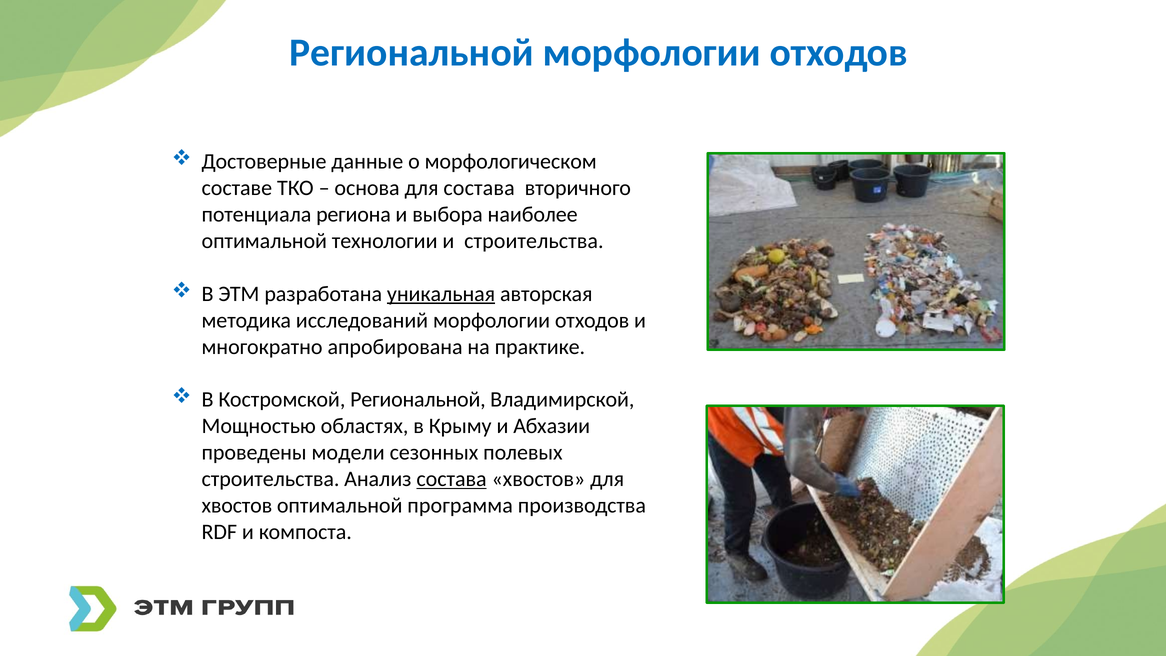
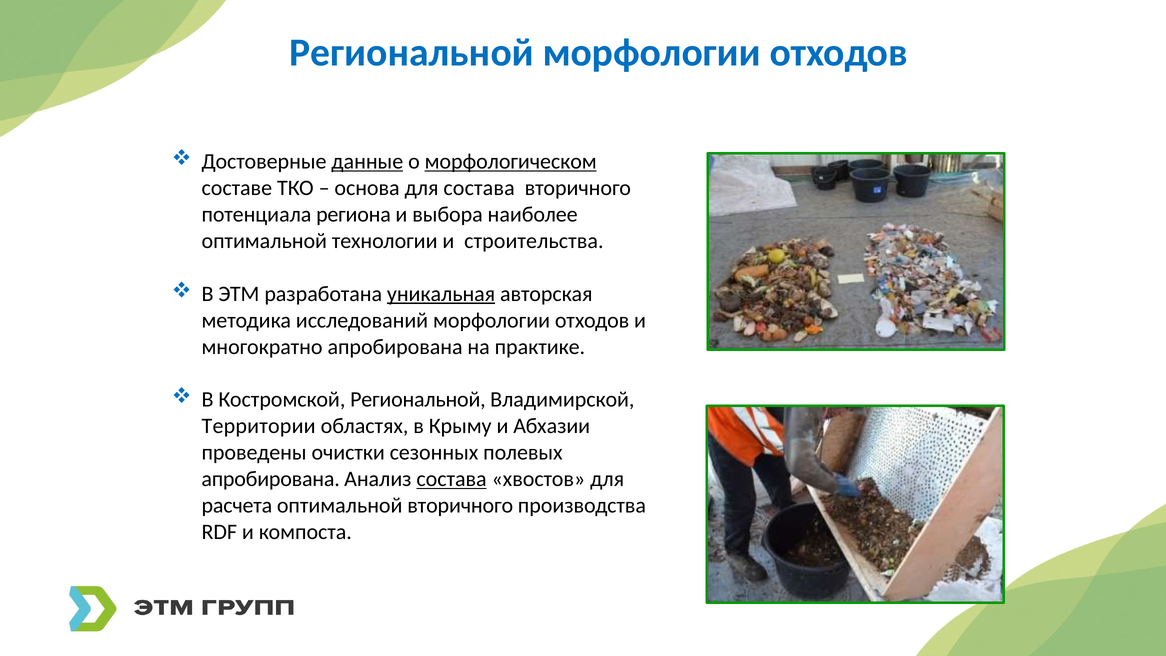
данные underline: none -> present
морфологическом underline: none -> present
Мощностью: Мощностью -> Территории
модели: модели -> очистки
строительства at (271, 479): строительства -> апробирована
хвостов at (237, 505): хвостов -> расчета
оптимальной программа: программа -> вторичного
